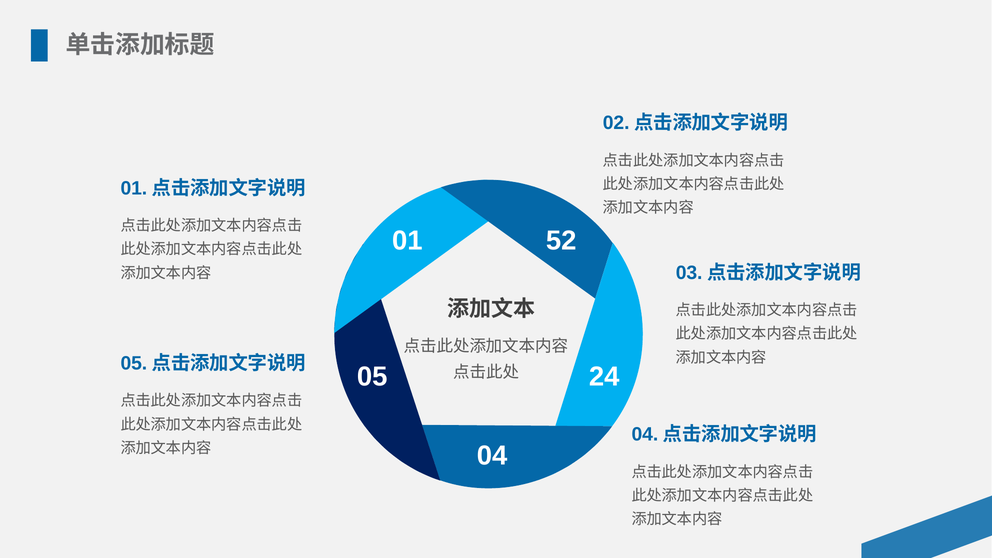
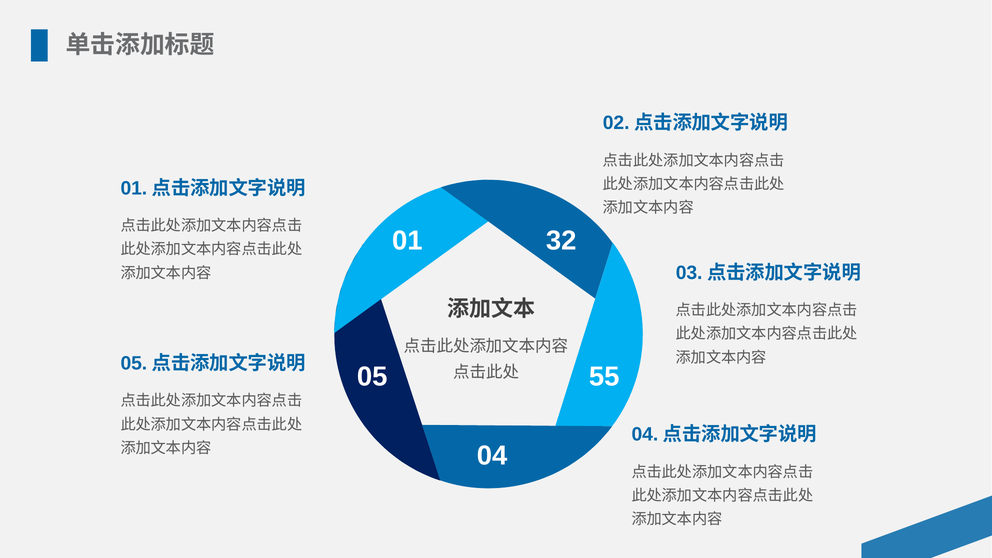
52: 52 -> 32
24: 24 -> 55
